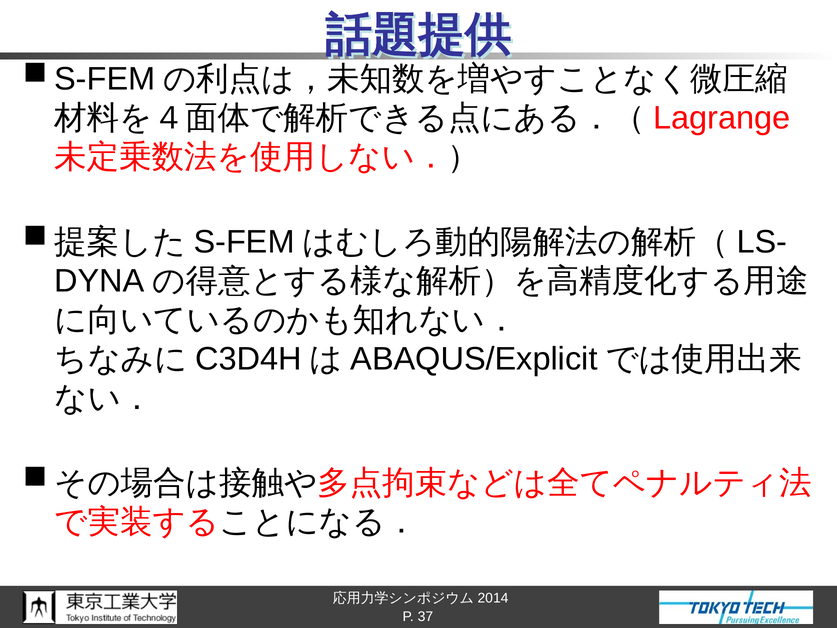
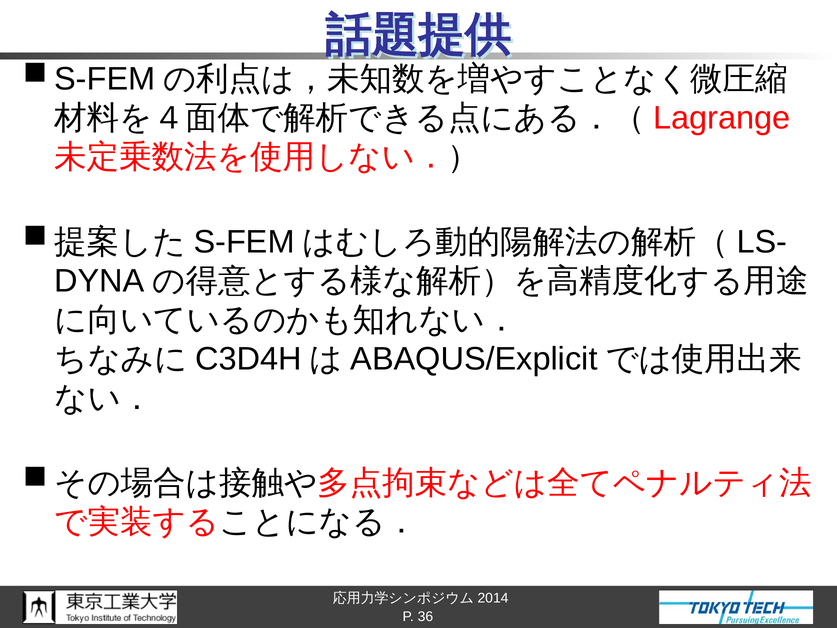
37: 37 -> 36
